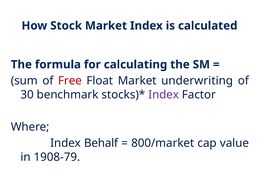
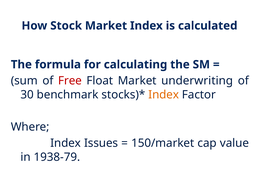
Index at (164, 95) colour: purple -> orange
Behalf: Behalf -> Issues
800/market: 800/market -> 150/market
1908-79: 1908-79 -> 1938-79
